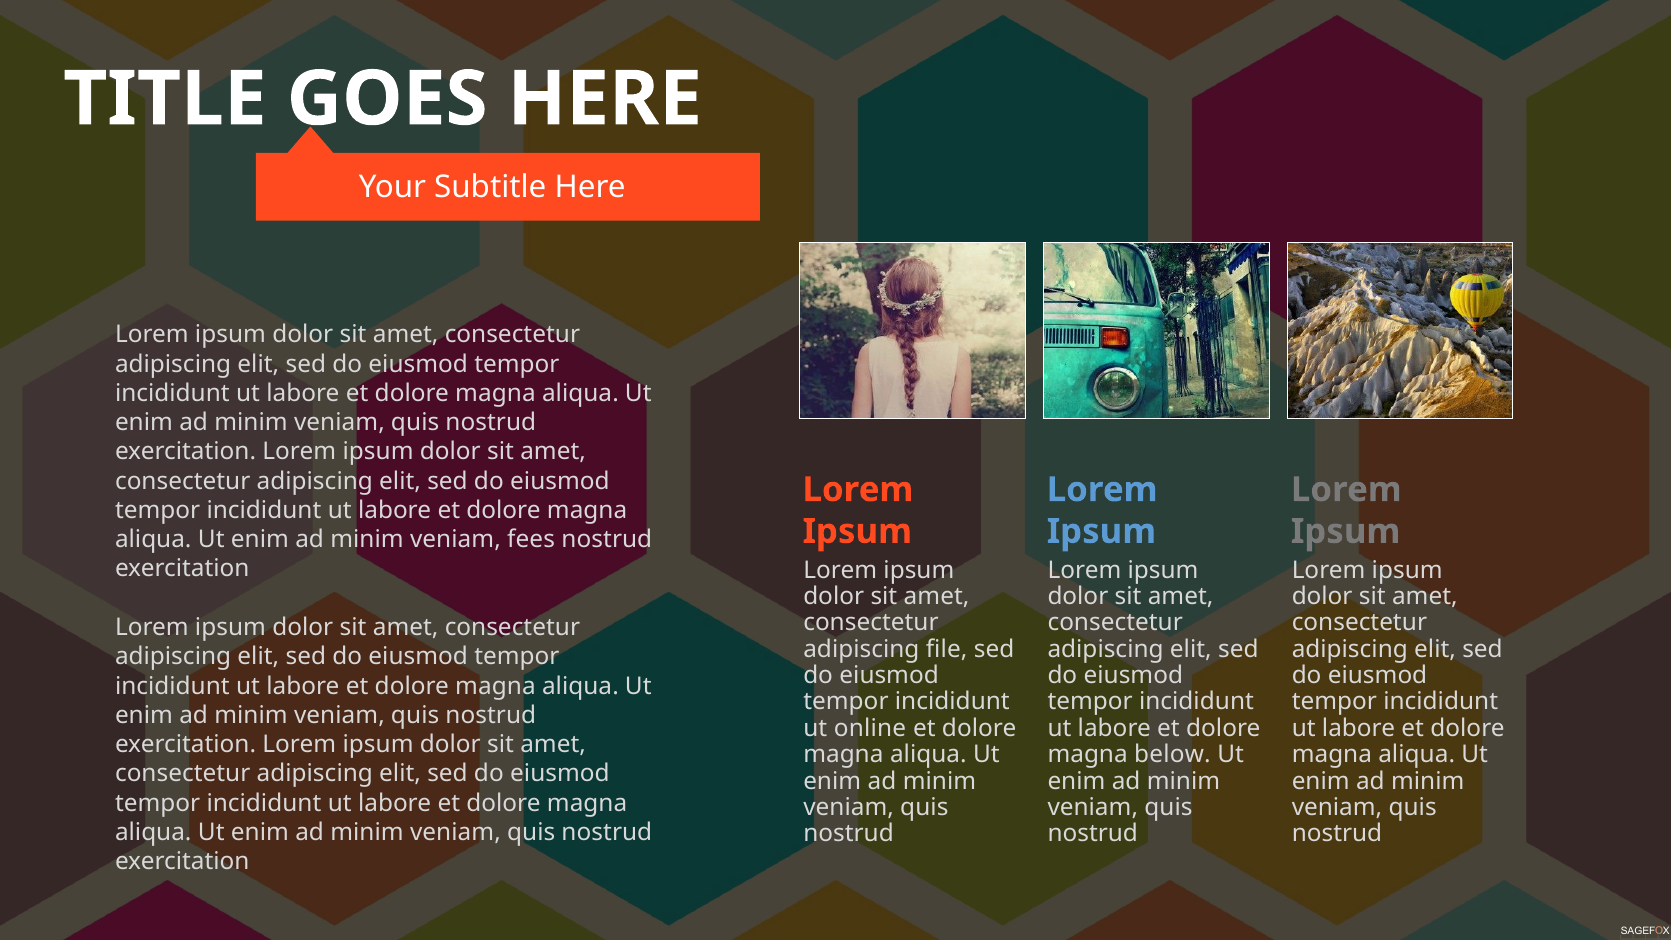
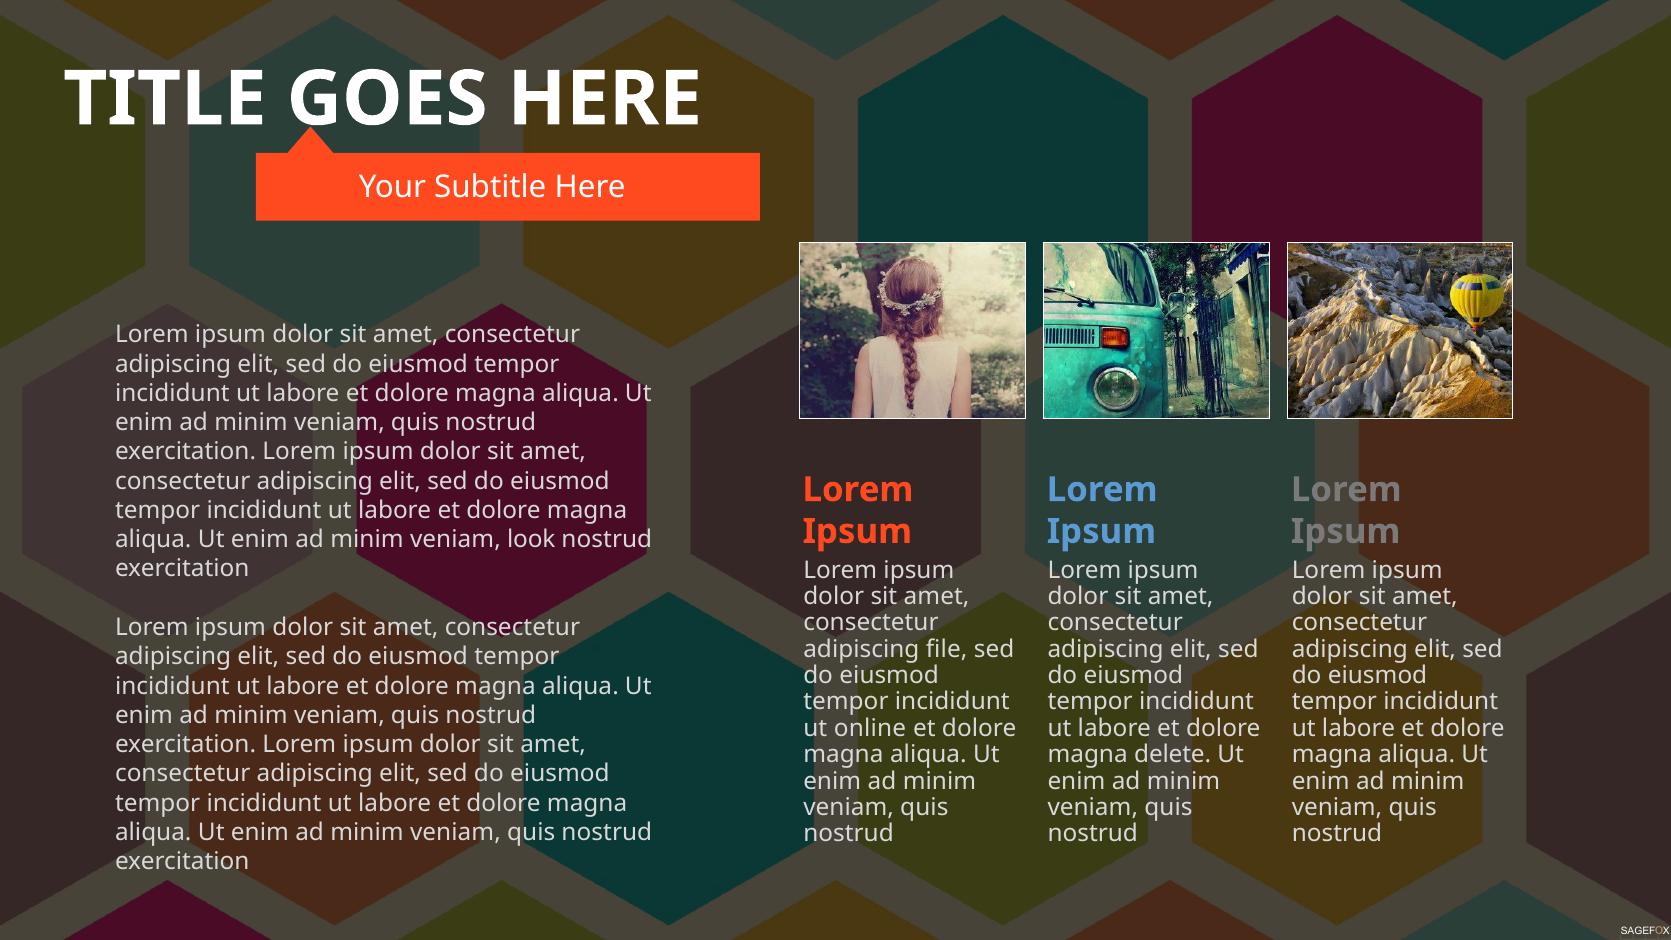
fees: fees -> look
below: below -> delete
